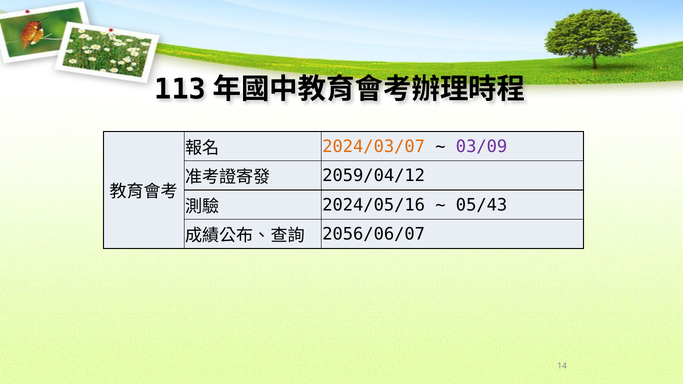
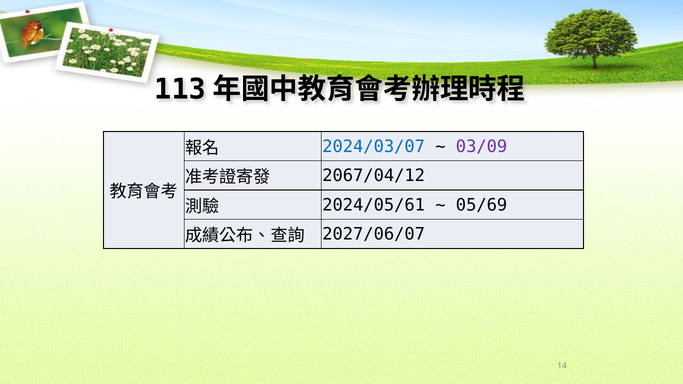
2024/03/07 colour: orange -> blue
2059/04/12: 2059/04/12 -> 2067/04/12
2024/05/16: 2024/05/16 -> 2024/05/61
05/43: 05/43 -> 05/69
2056/06/07: 2056/06/07 -> 2027/06/07
